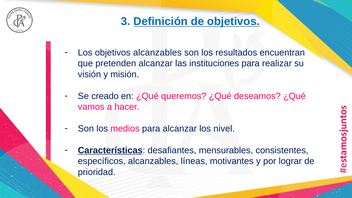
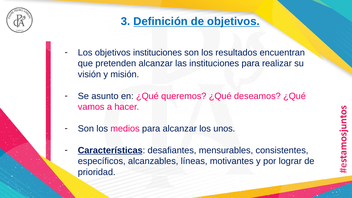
objetivos alcanzables: alcanzables -> instituciones
creado: creado -> asunto
nivel: nivel -> unos
